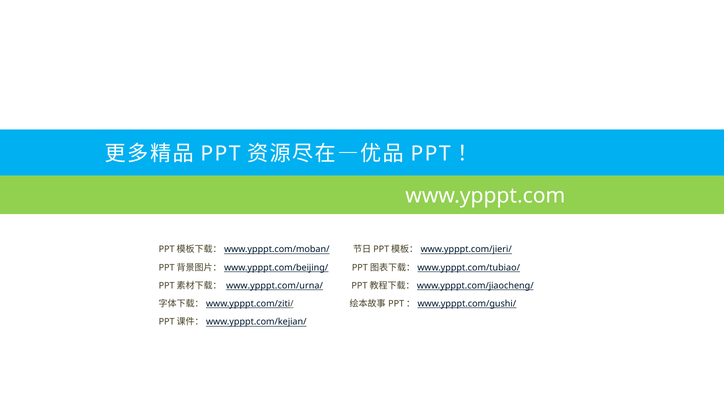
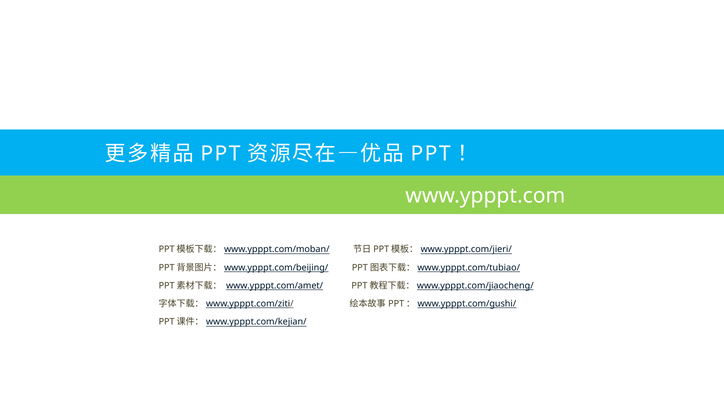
www.ypppt.com/urna/: www.ypppt.com/urna/ -> www.ypppt.com/amet/
